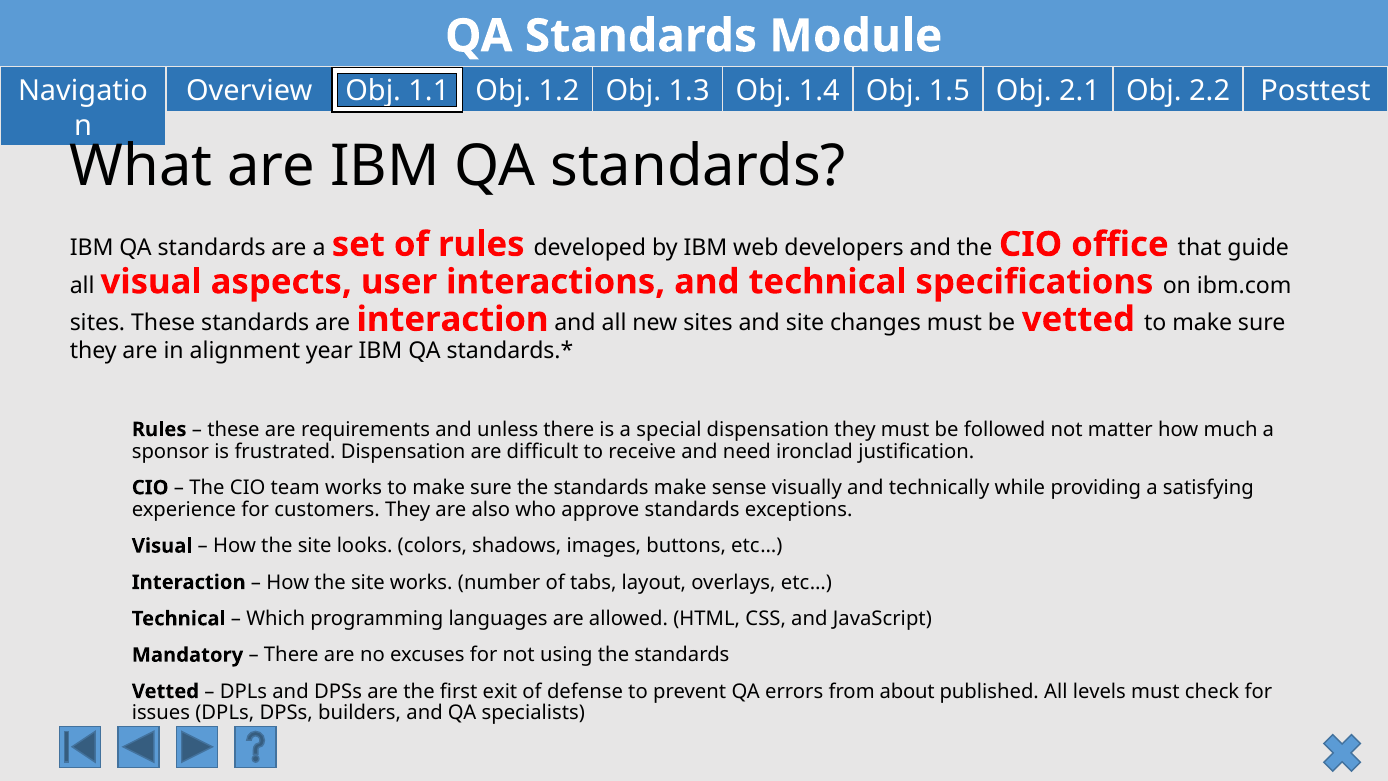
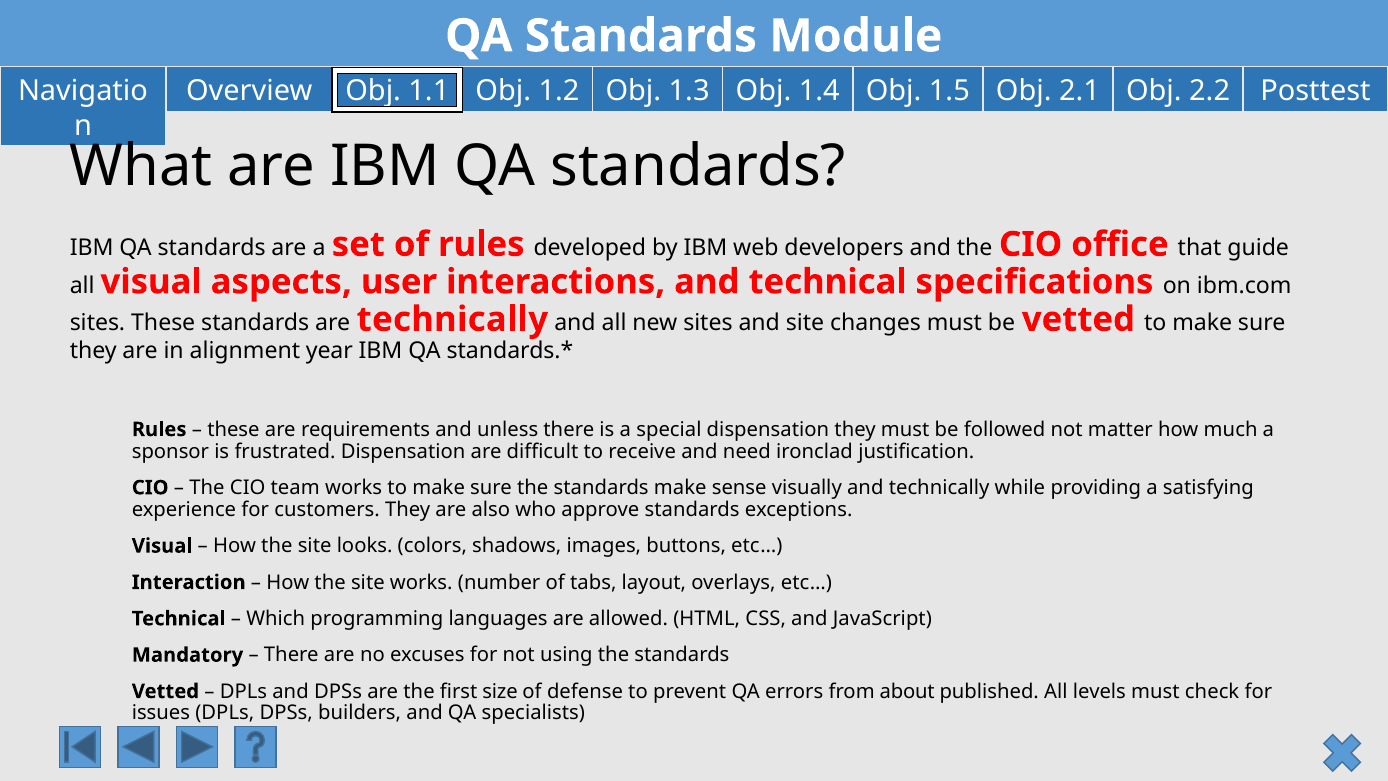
are interaction: interaction -> technically
exit: exit -> size
